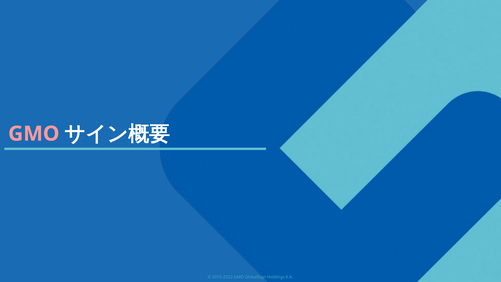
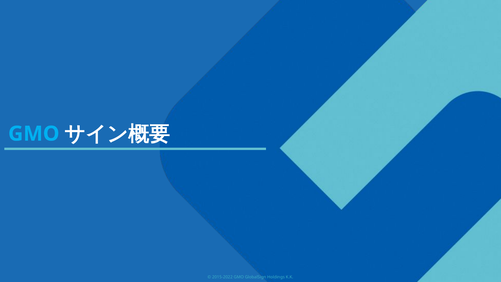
GMO at (34, 134) colour: pink -> light blue
